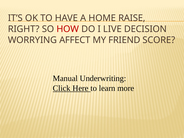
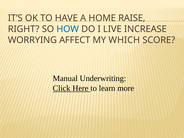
HOW colour: red -> blue
DECISION: DECISION -> INCREASE
FRIEND: FRIEND -> WHICH
